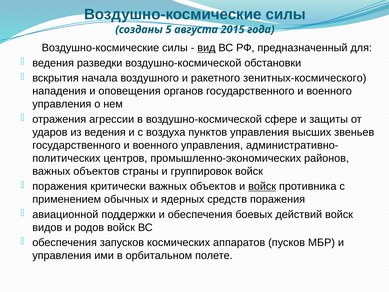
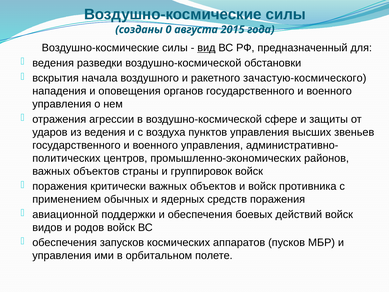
5: 5 -> 0
зенитных-космического: зенитных-космического -> зачастую-космического
войск at (262, 186) underline: present -> none
